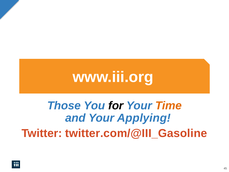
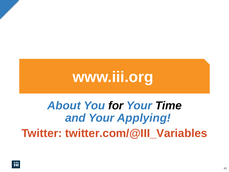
Those: Those -> About
Time colour: orange -> black
twitter.com/@III_Gasoline: twitter.com/@III_Gasoline -> twitter.com/@III_Variables
